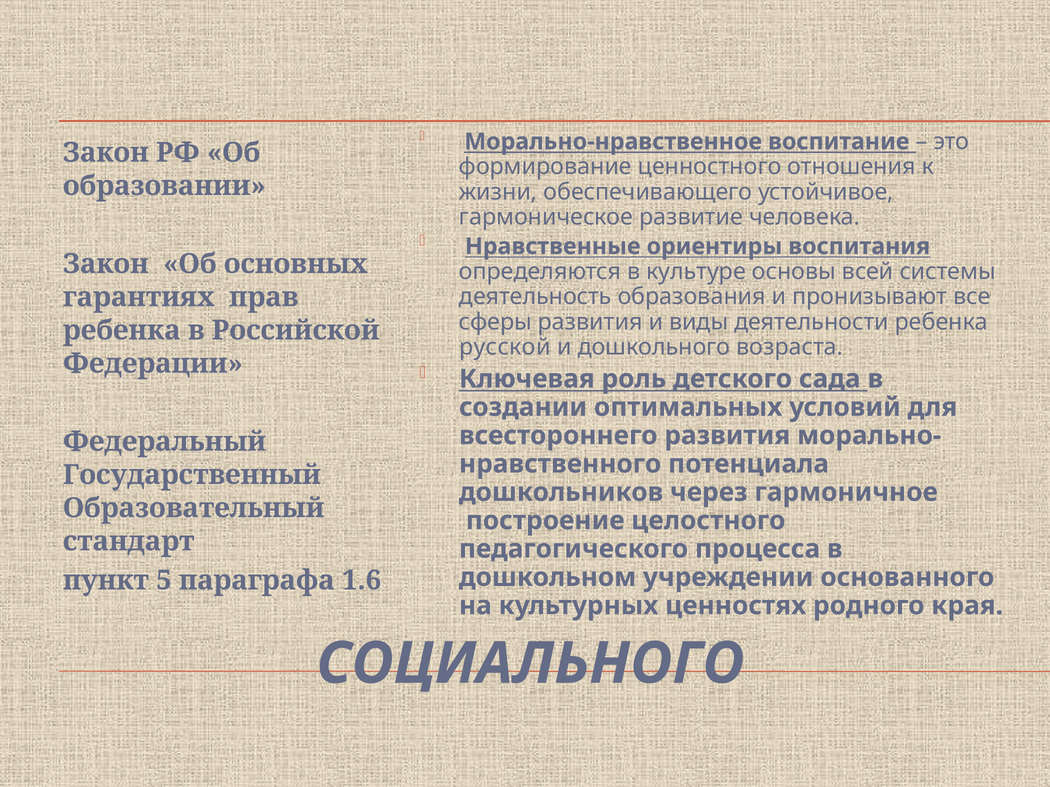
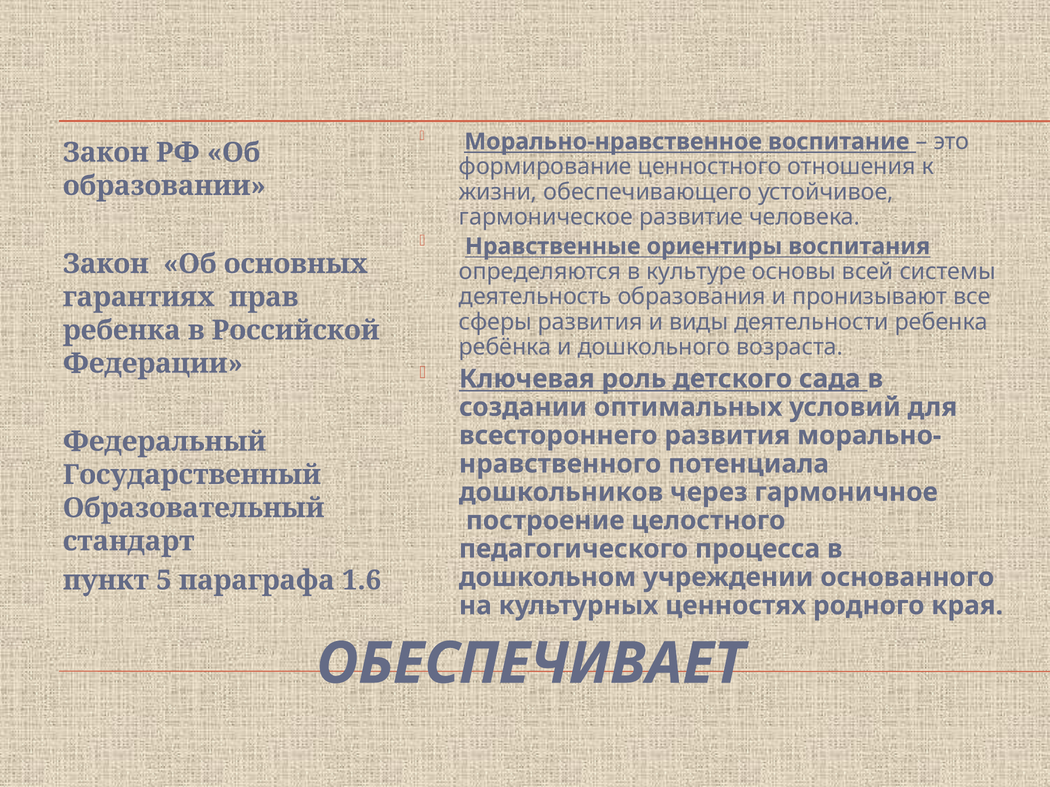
русской: русской -> ребёнка
СОЦИАЛЬНОГО: СОЦИАЛЬНОГО -> ОБЕСПЕЧИВАЕТ
